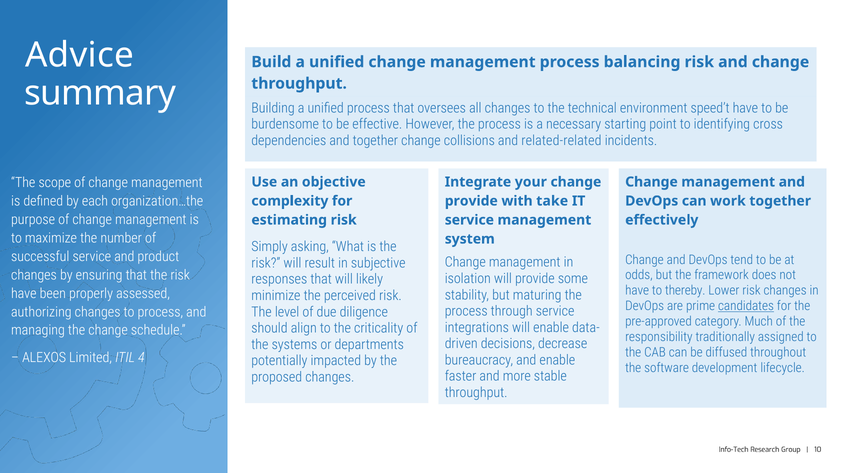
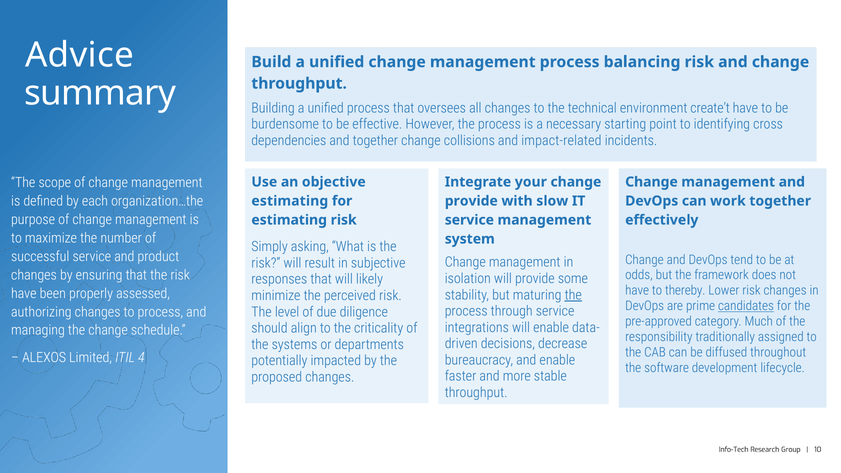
speed’t: speed’t -> create’t
related-related: related-related -> impact-related
complexity at (290, 201): complexity -> estimating
take: take -> slow
the at (573, 295) underline: none -> present
